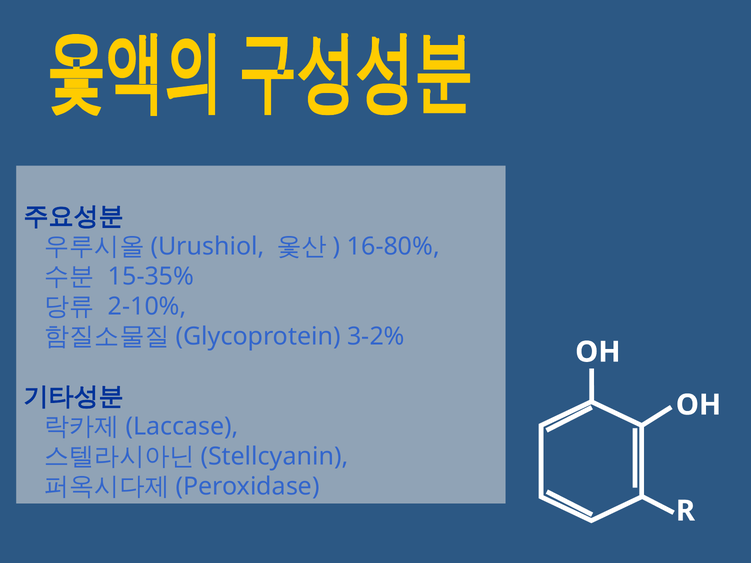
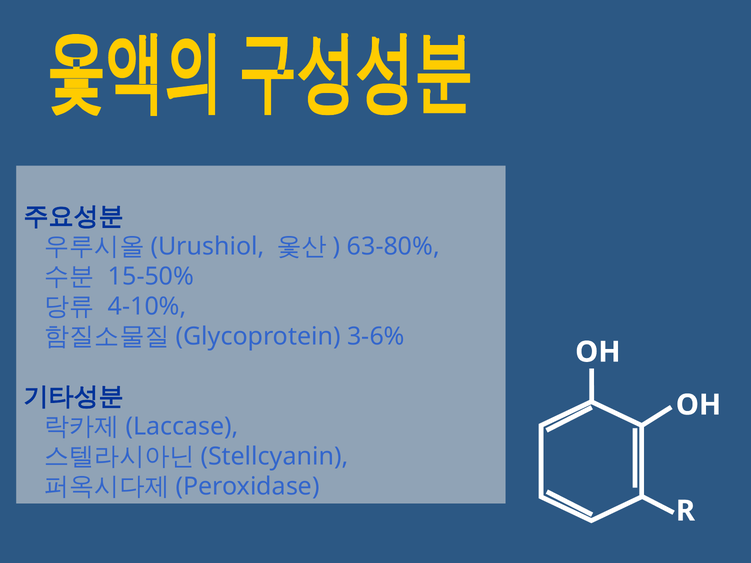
16-80%: 16-80% -> 63-80%
15-35%: 15-35% -> 15-50%
2-10%: 2-10% -> 4-10%
3-2%: 3-2% -> 3-6%
